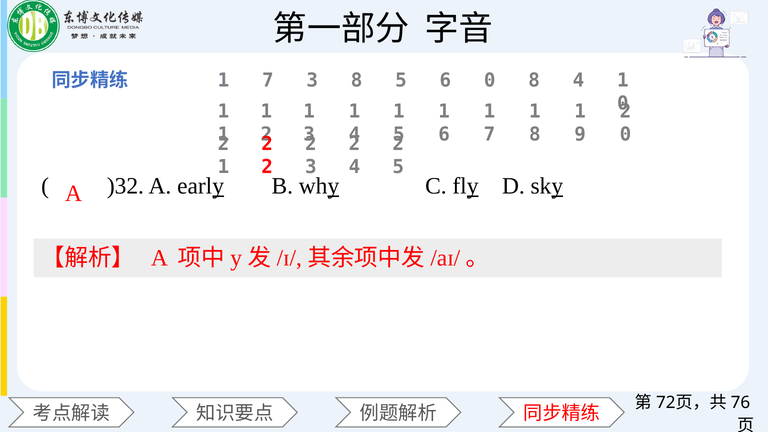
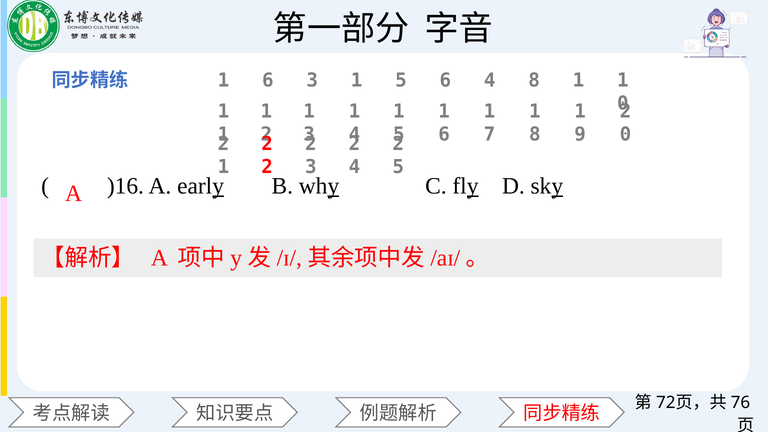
7 at (268, 81): 7 -> 6
8 at (357, 81): 8 -> 1
6 0: 0 -> 4
4 at (578, 81): 4 -> 1
)32: )32 -> )16
